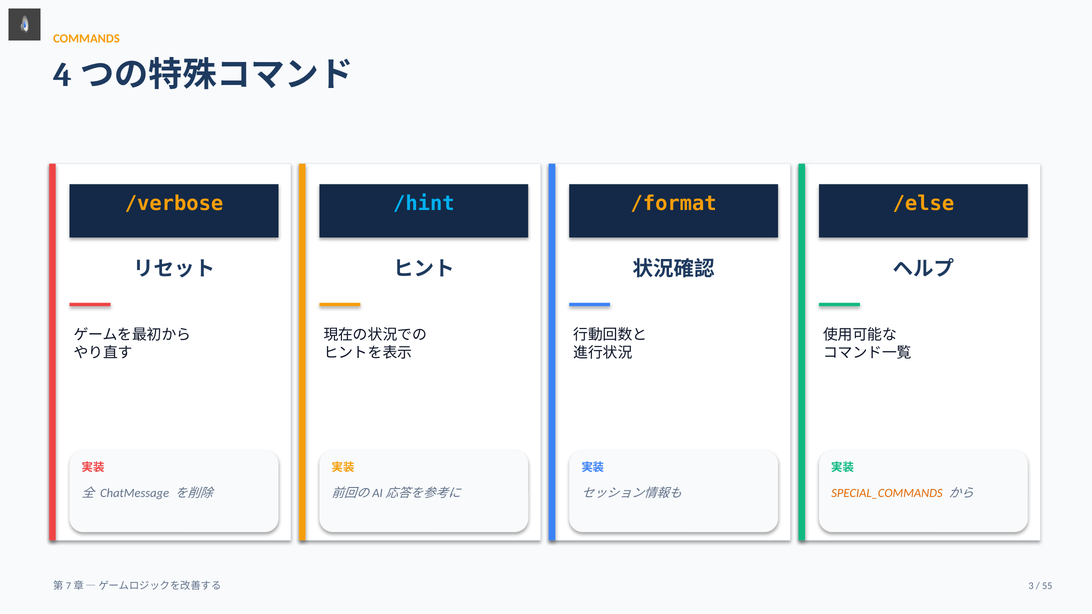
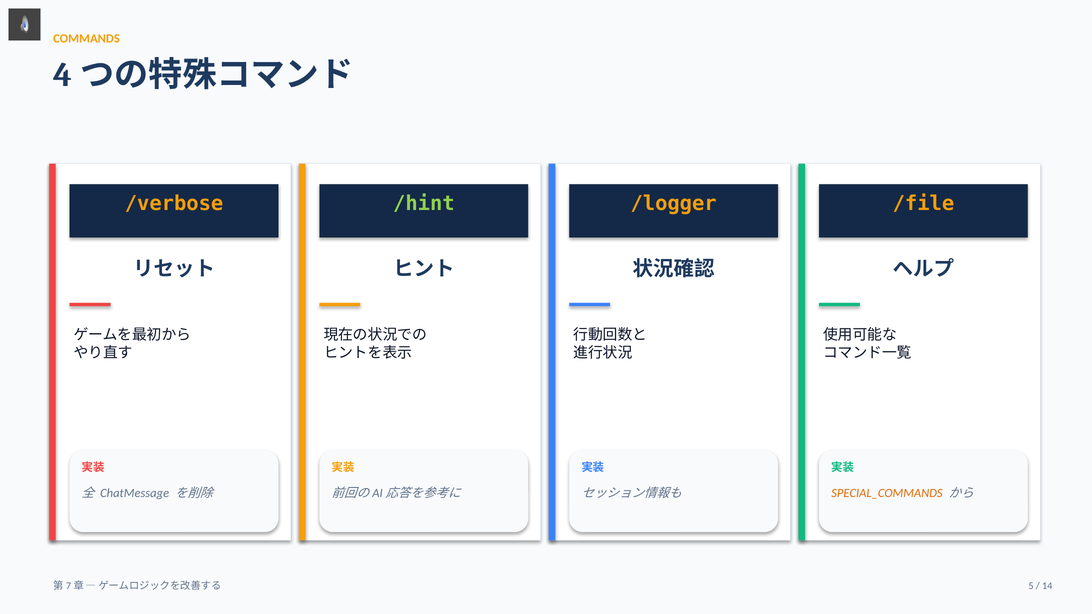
/hint colour: light blue -> light green
/format: /format -> /logger
/else: /else -> /file
3: 3 -> 5
55: 55 -> 14
